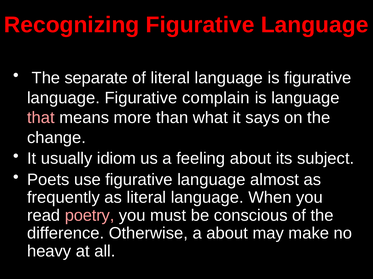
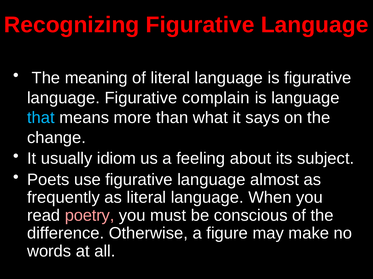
separate: separate -> meaning
that colour: pink -> light blue
a about: about -> figure
heavy: heavy -> words
